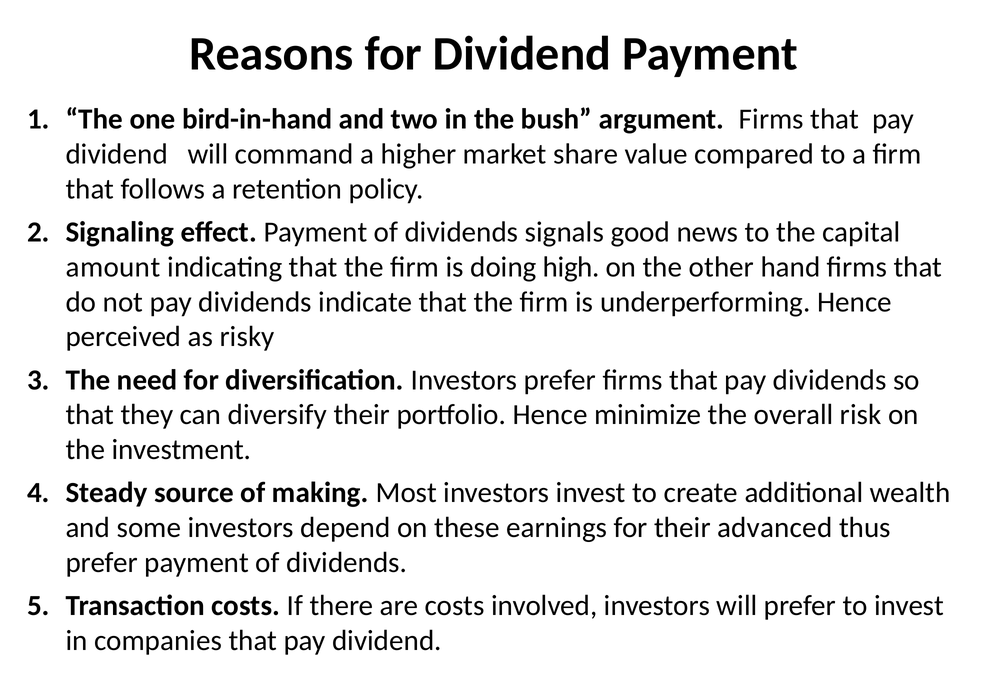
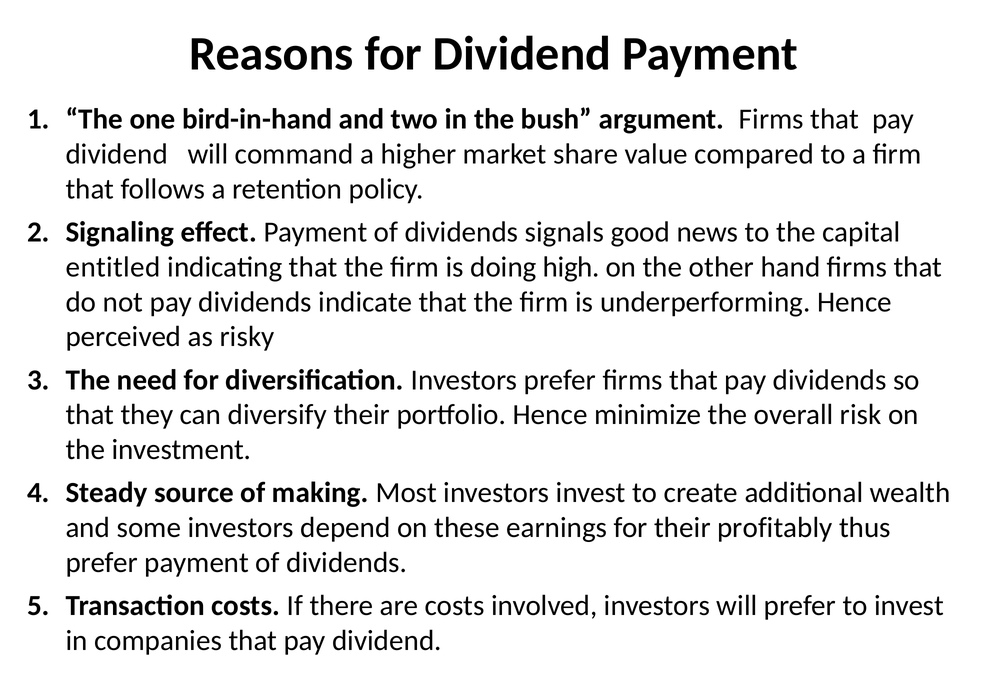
amount: amount -> entitled
advanced: advanced -> profitably
